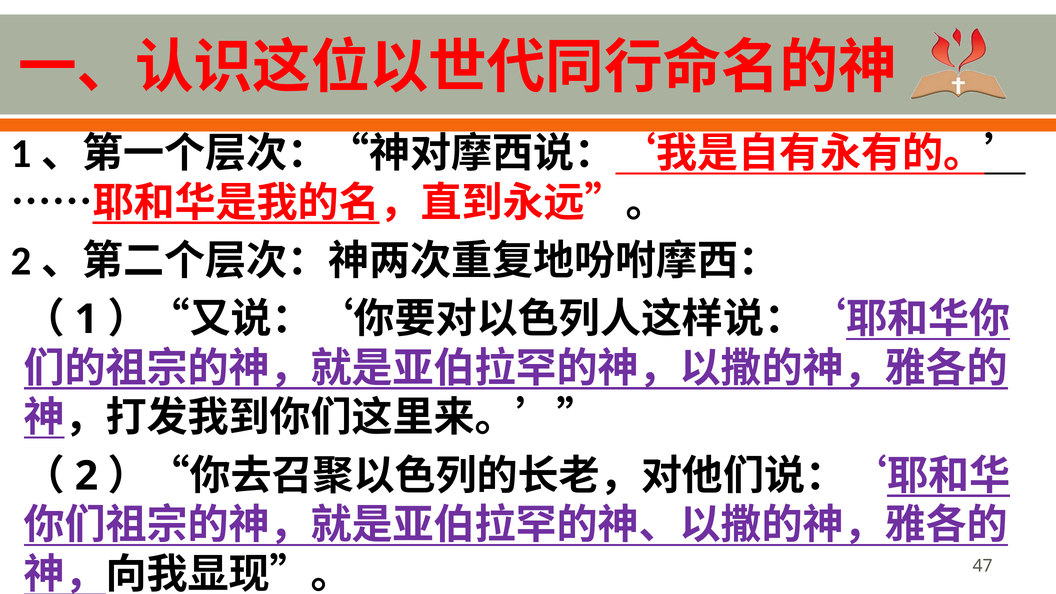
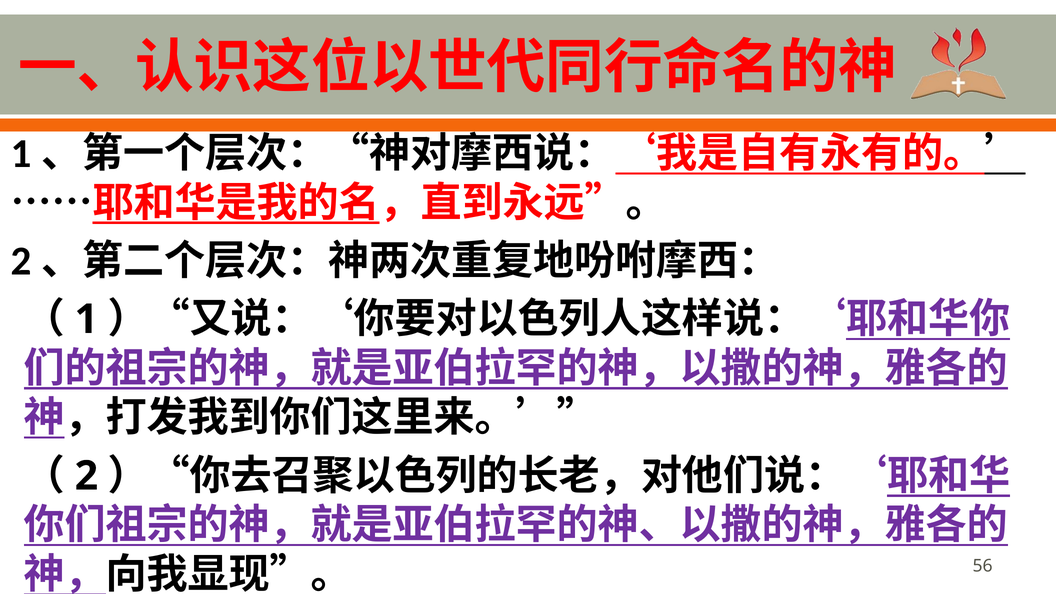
47: 47 -> 56
